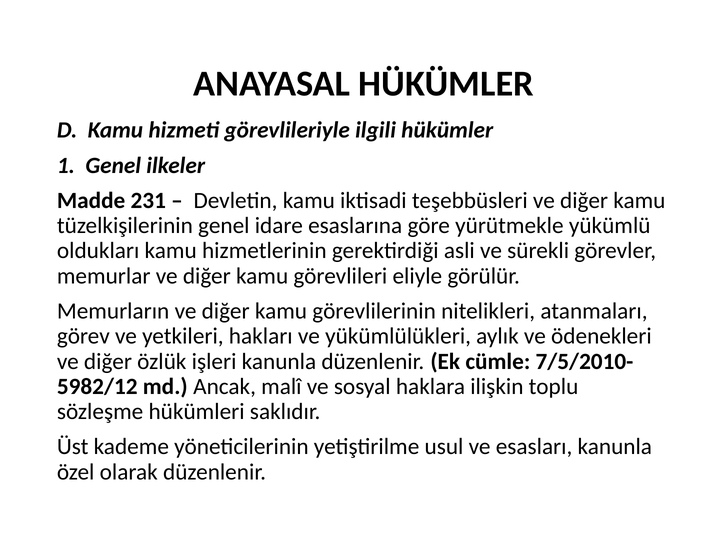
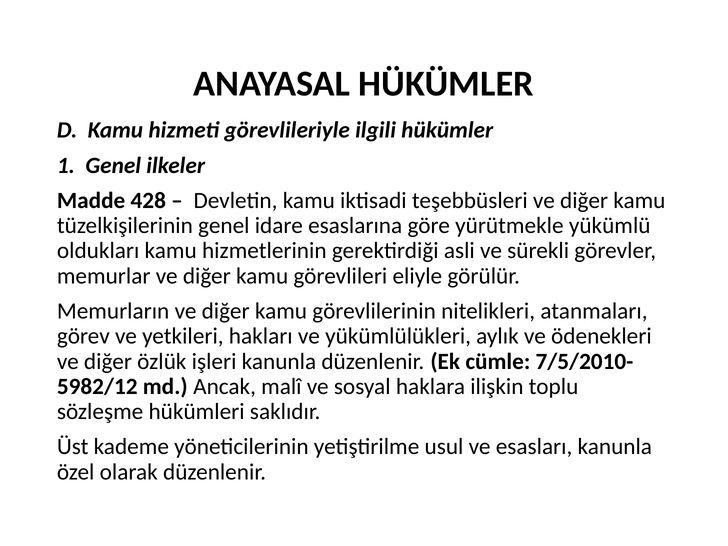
231: 231 -> 428
